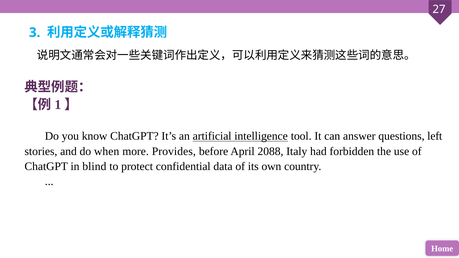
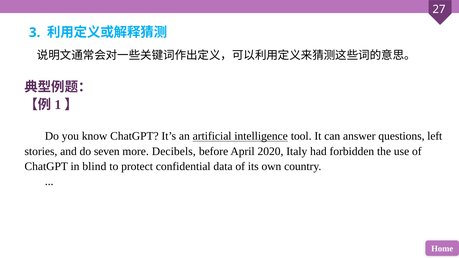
when: when -> seven
Provides: Provides -> Decibels
2088: 2088 -> 2020
